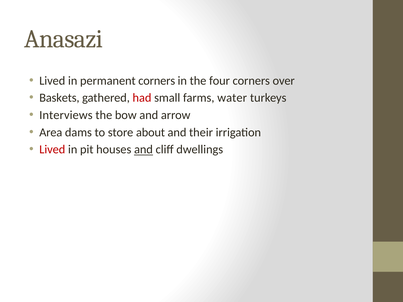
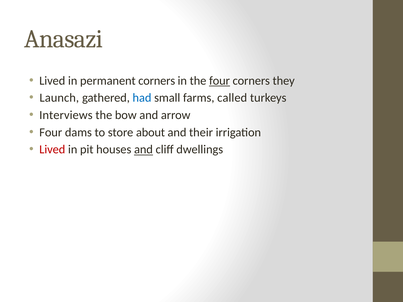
four at (220, 81) underline: none -> present
over: over -> they
Baskets: Baskets -> Launch
had colour: red -> blue
water: water -> called
Area at (51, 132): Area -> Four
